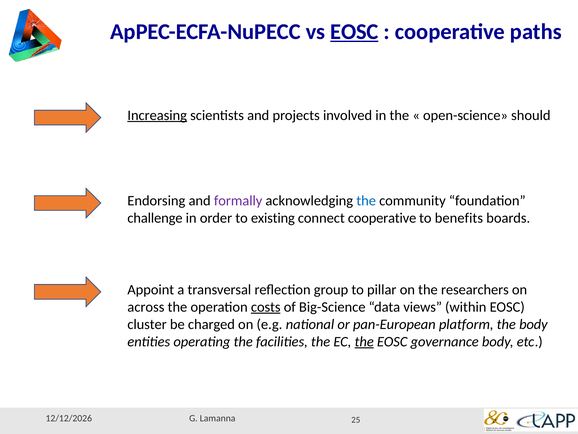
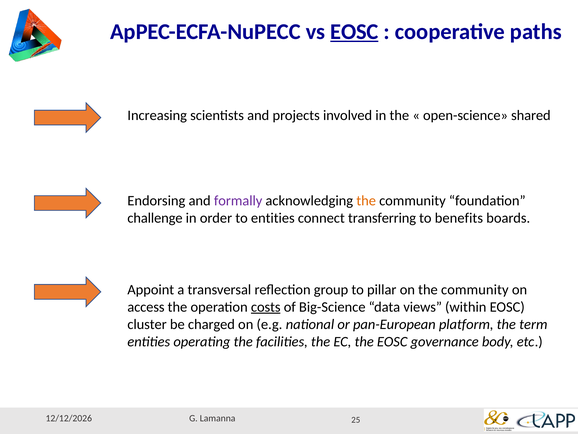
Increasing underline: present -> none
should: should -> shared
the at (366, 201) colour: blue -> orange
to existing: existing -> entities
connect cooperative: cooperative -> transferring
on the researchers: researchers -> community
across: across -> access
the body: body -> term
the at (364, 341) underline: present -> none
